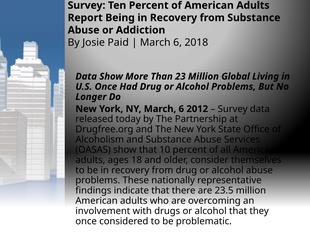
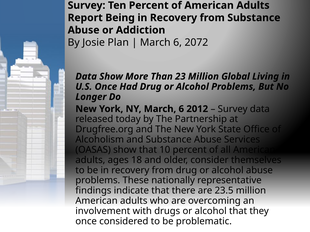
Paid: Paid -> Plan
2018: 2018 -> 2072
